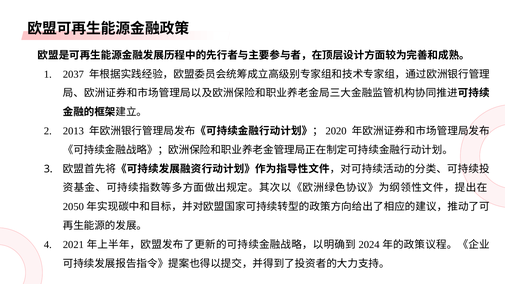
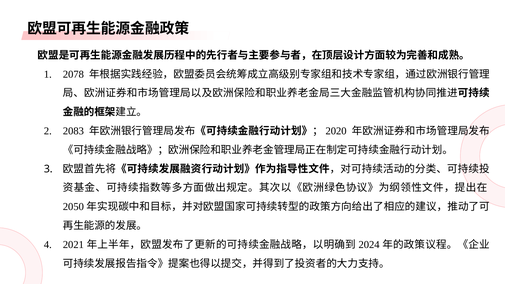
2037: 2037 -> 2078
2013: 2013 -> 2083
